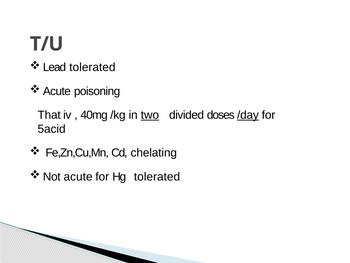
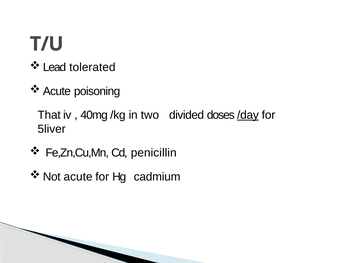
two underline: present -> none
5acid: 5acid -> 5liver
chelating: chelating -> penicillin
Hg tolerated: tolerated -> cadmium
